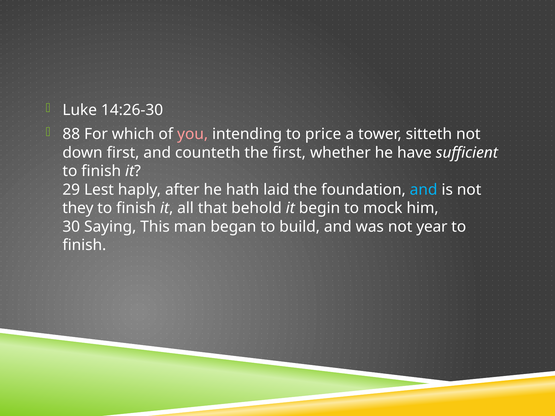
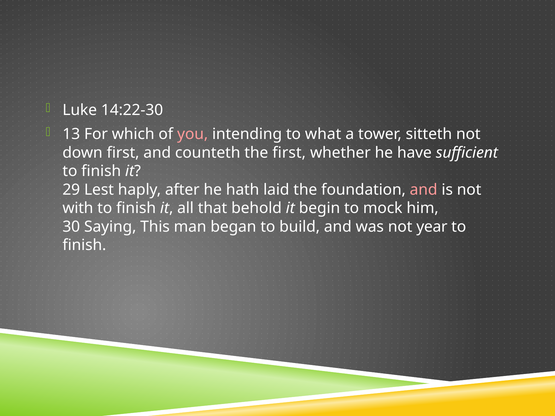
14:26-30: 14:26-30 -> 14:22-30
88: 88 -> 13
price: price -> what
and at (424, 190) colour: light blue -> pink
they: they -> with
